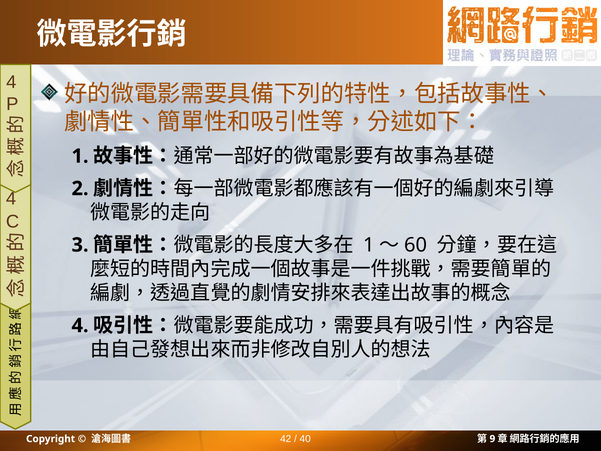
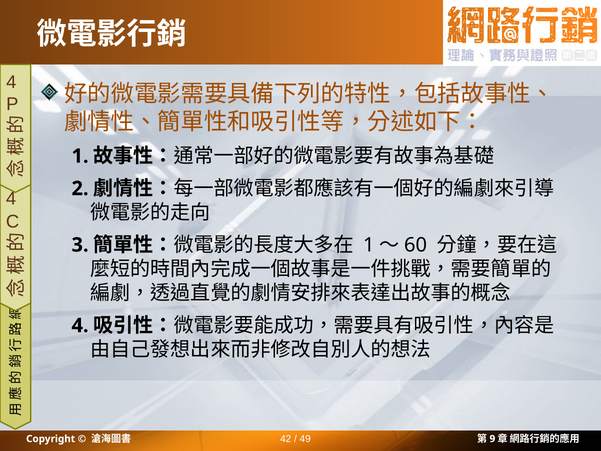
40: 40 -> 49
